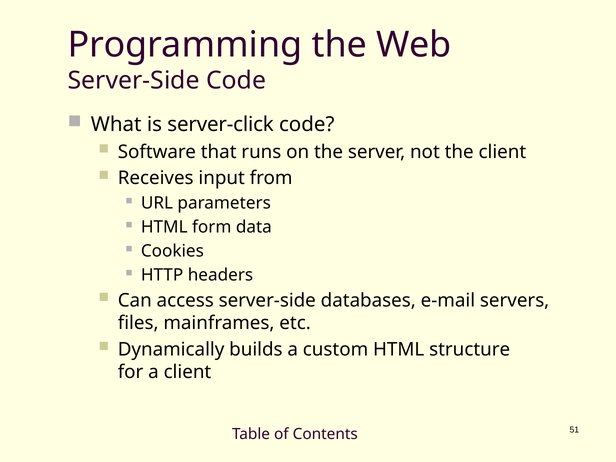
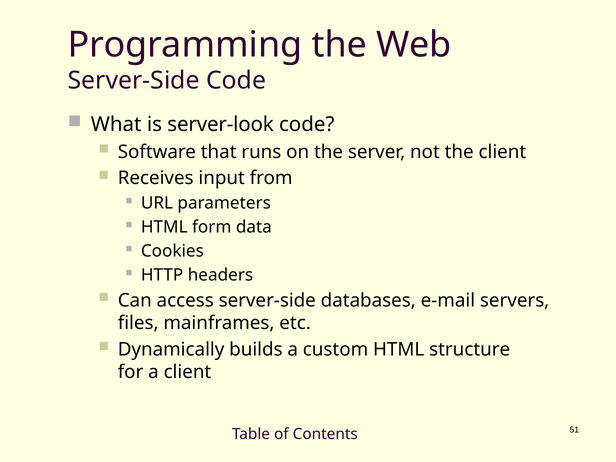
server-click: server-click -> server-look
